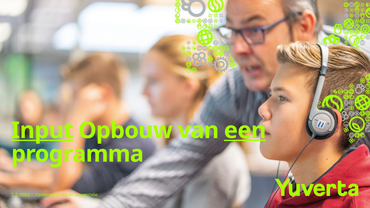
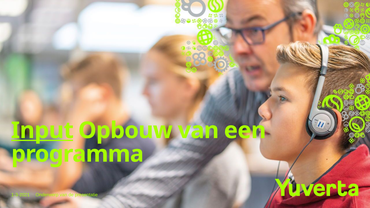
een underline: present -> none
